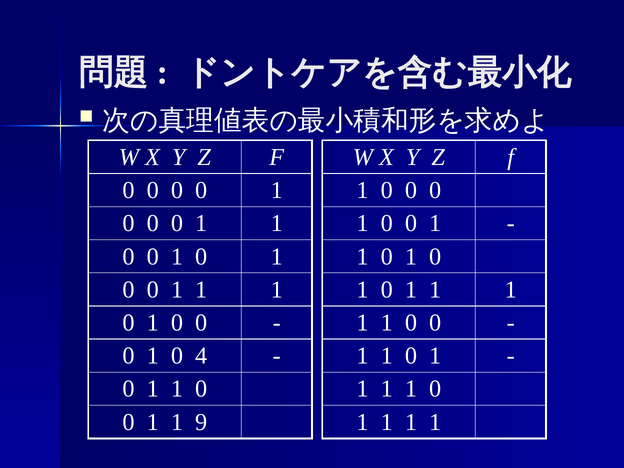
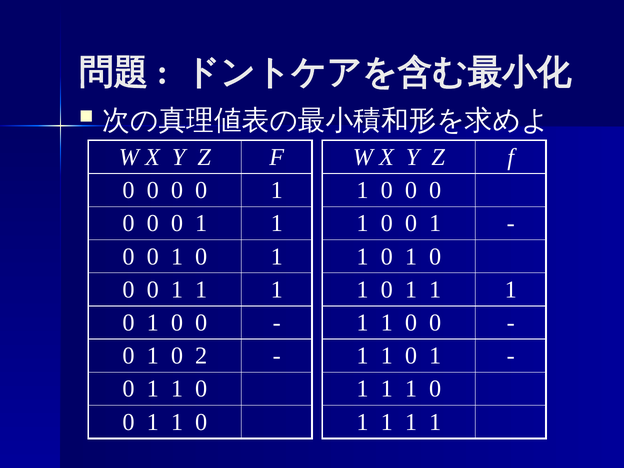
4: 4 -> 2
9 at (201, 422): 9 -> 0
